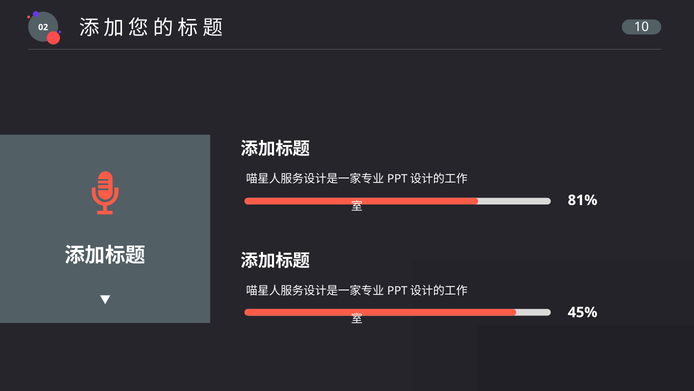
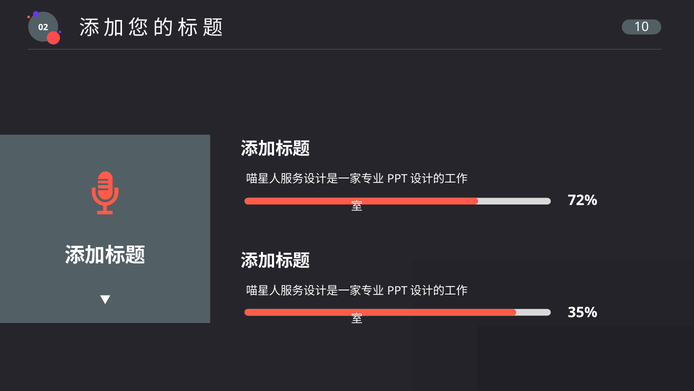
81%: 81% -> 72%
45%: 45% -> 35%
